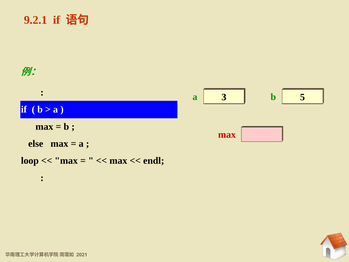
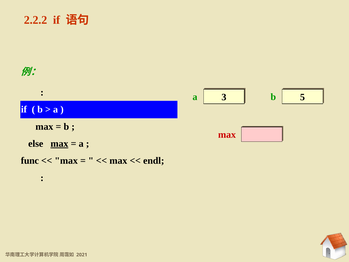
9.2.1: 9.2.1 -> 2.2.2
max at (59, 144) underline: none -> present
loop: loop -> func
